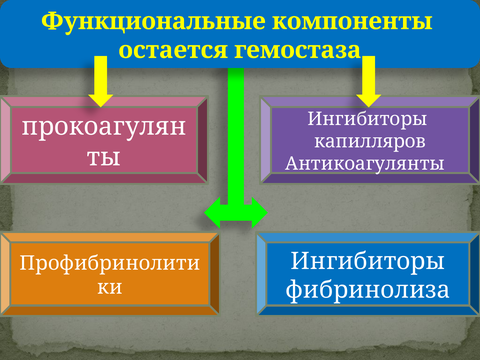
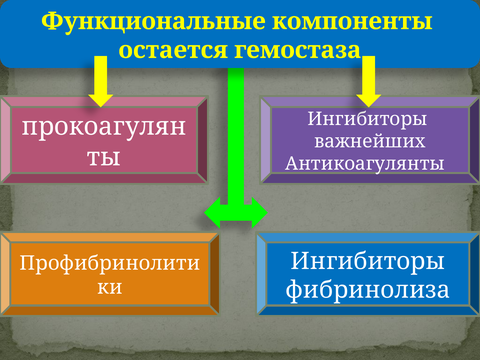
капилляров: капилляров -> важнейших
